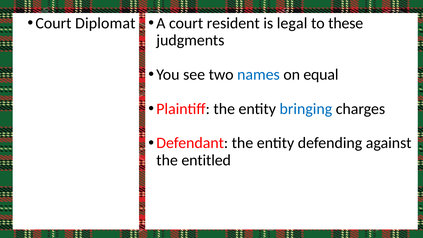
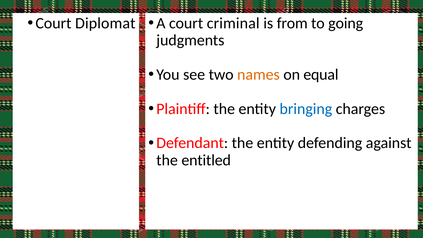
resident: resident -> criminal
legal: legal -> from
these: these -> going
names colour: blue -> orange
